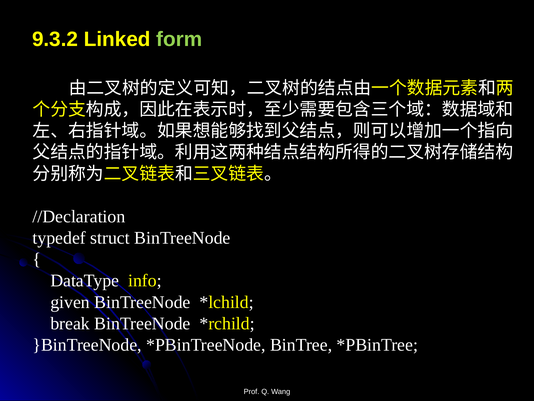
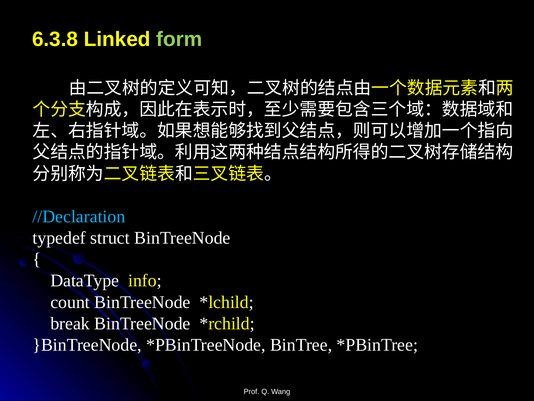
9.3.2: 9.3.2 -> 6.3.8
//Declaration colour: white -> light blue
given: given -> count
